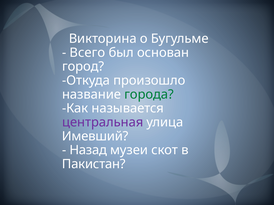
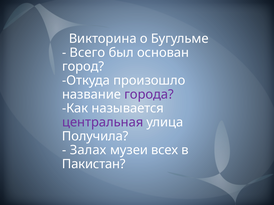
города colour: green -> purple
Имевший: Имевший -> Получила
Назад: Назад -> Залах
скот: скот -> всех
